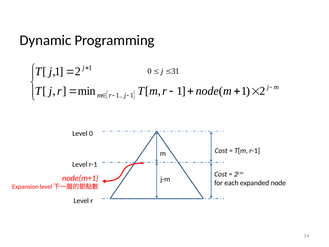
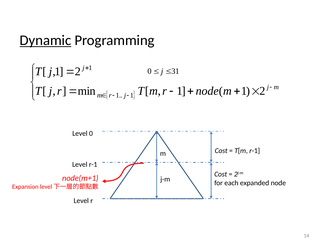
Dynamic underline: none -> present
